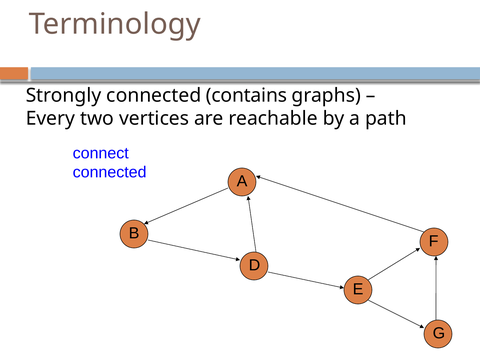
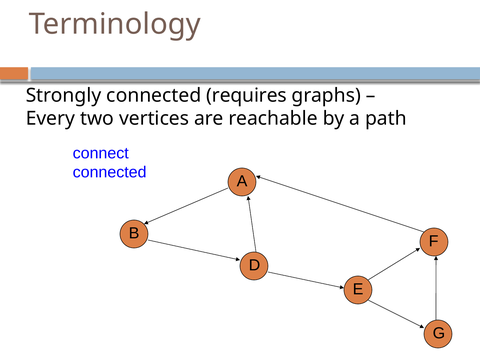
contains: contains -> requires
